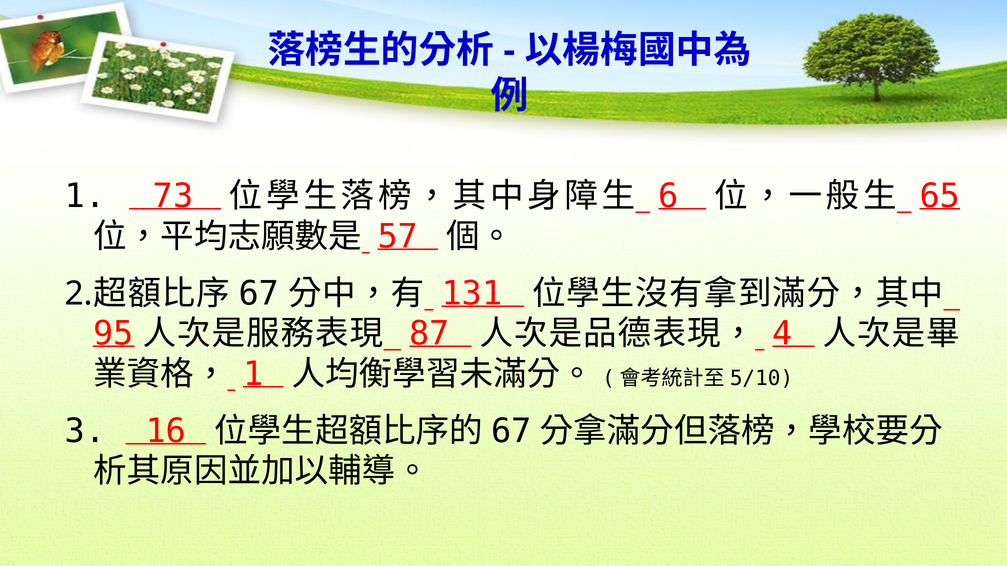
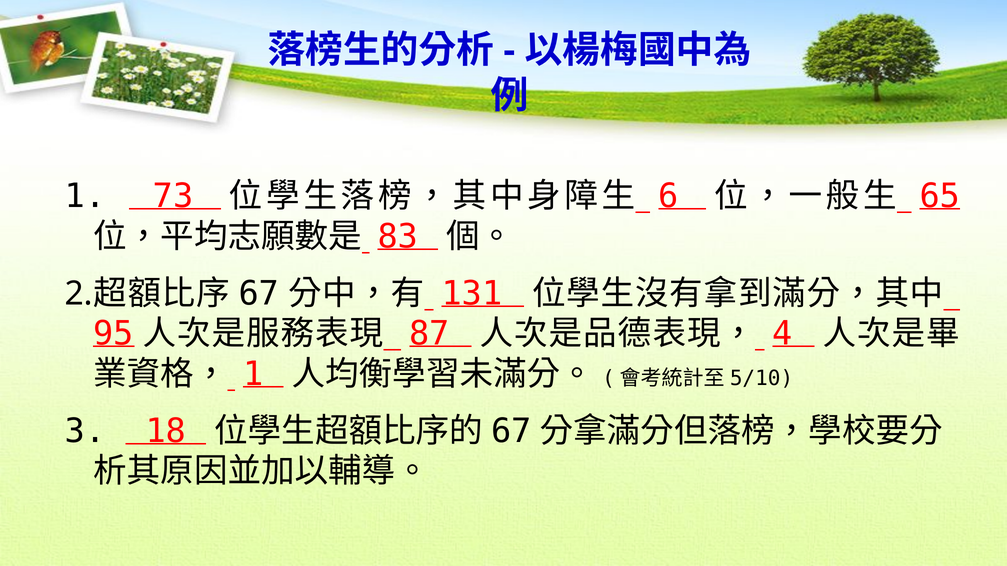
57: 57 -> 83
16: 16 -> 18
